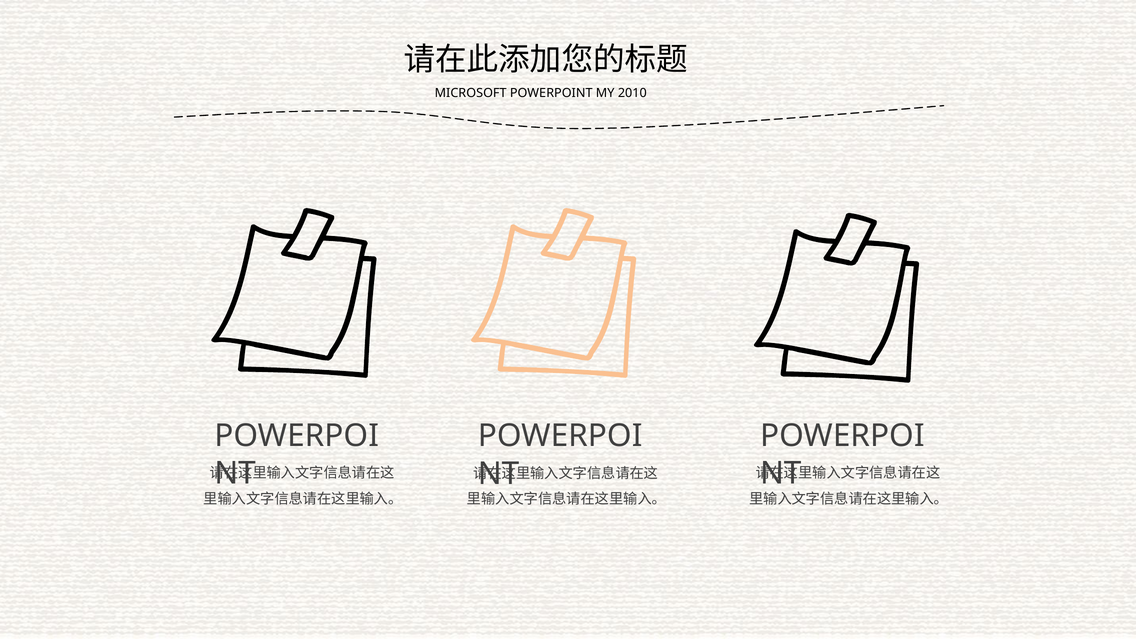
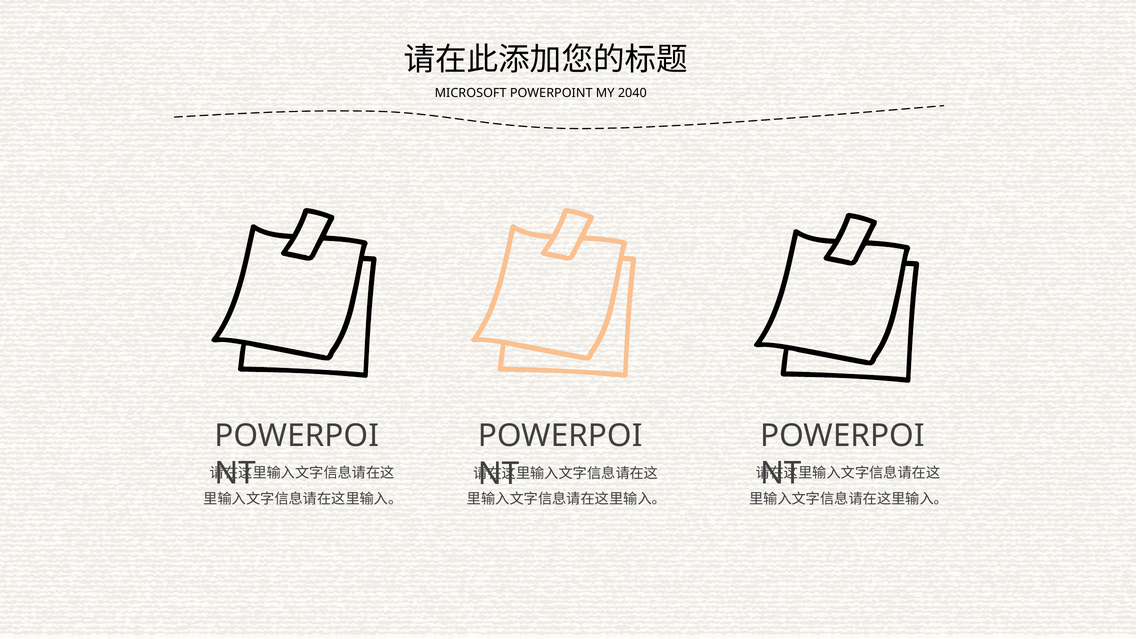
2010: 2010 -> 2040
